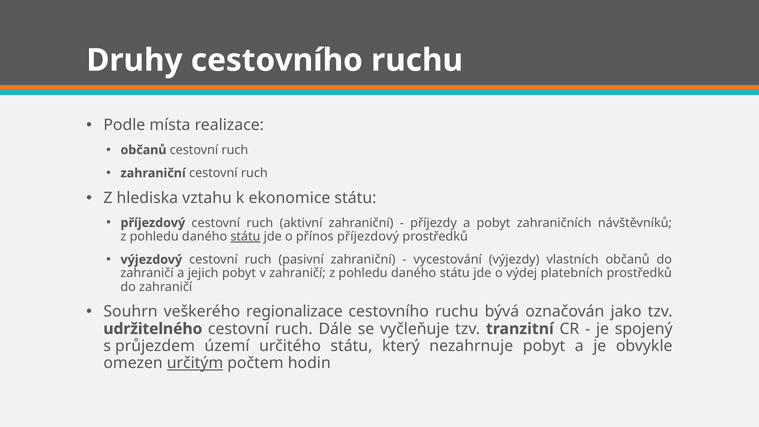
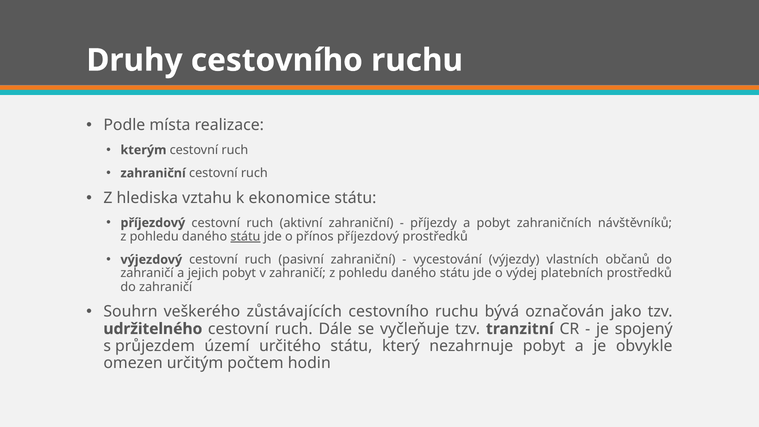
občanů at (143, 150): občanů -> kterým
regionalizace: regionalizace -> zůstávajících
určitým underline: present -> none
